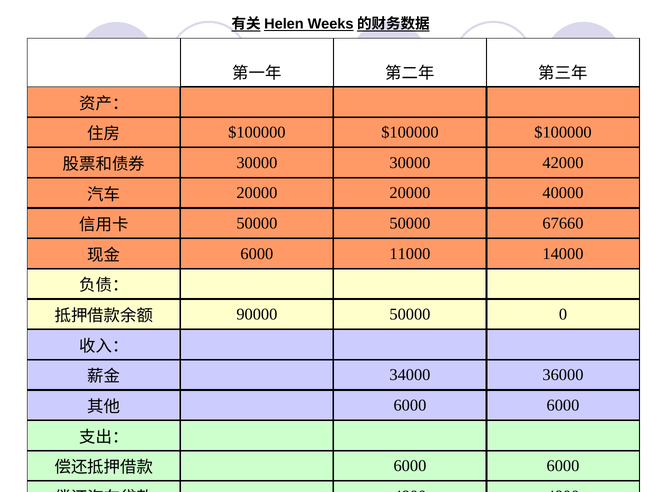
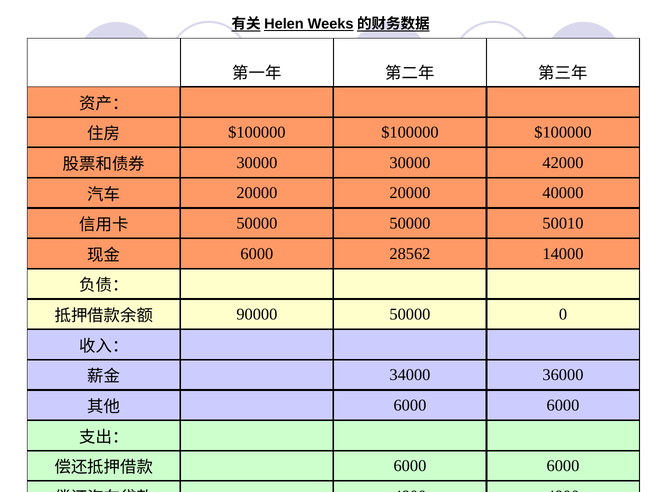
67660: 67660 -> 50010
11000: 11000 -> 28562
